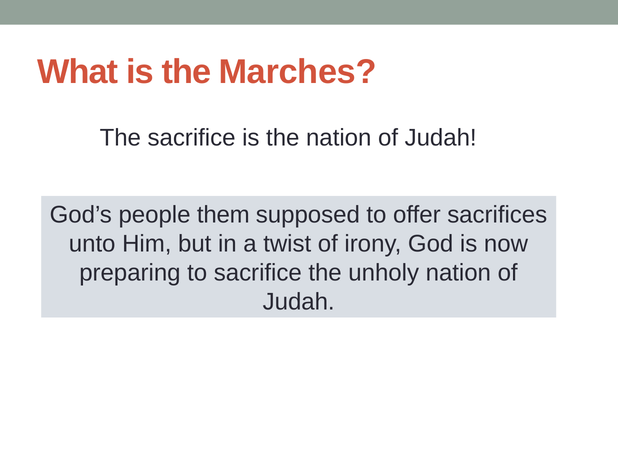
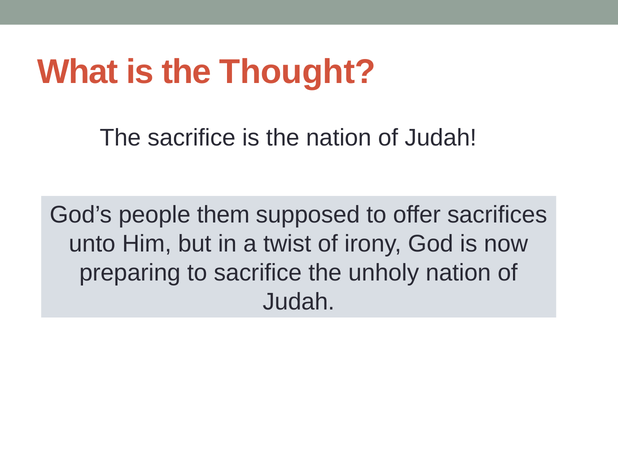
Marches: Marches -> Thought
